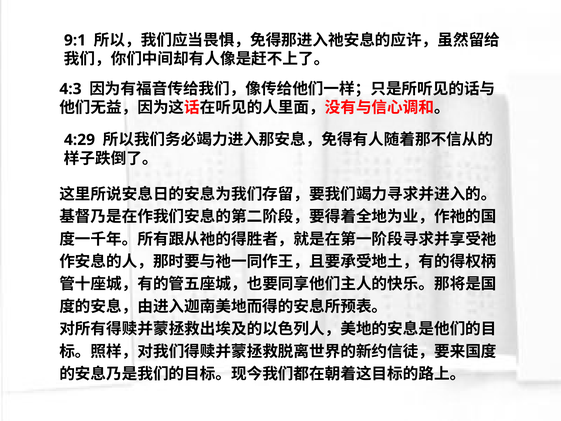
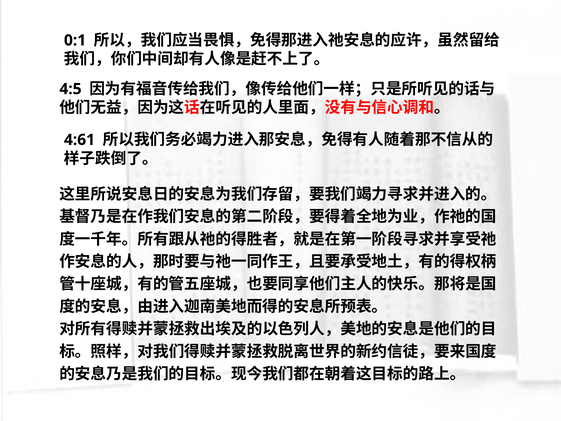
9:1: 9:1 -> 0:1
4:3: 4:3 -> 4:5
4:29: 4:29 -> 4:61
